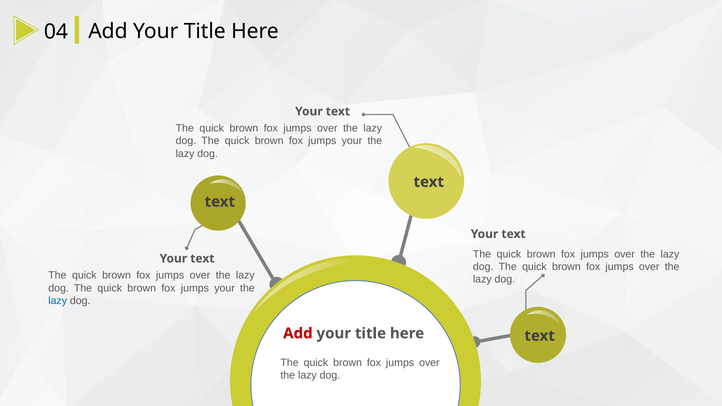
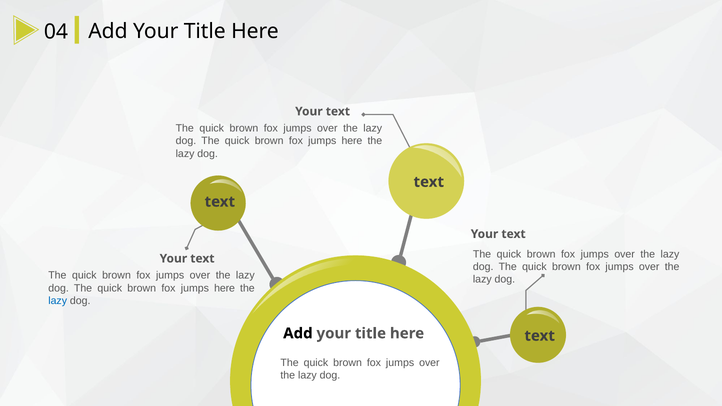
your at (352, 141): your -> here
your at (225, 288): your -> here
Add at (298, 333) colour: red -> black
